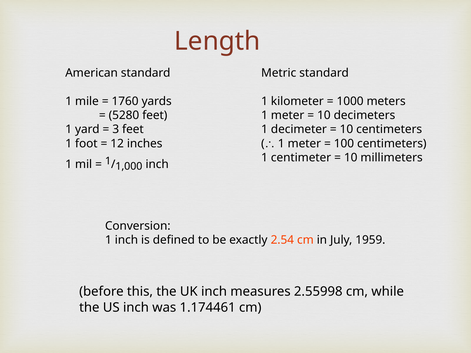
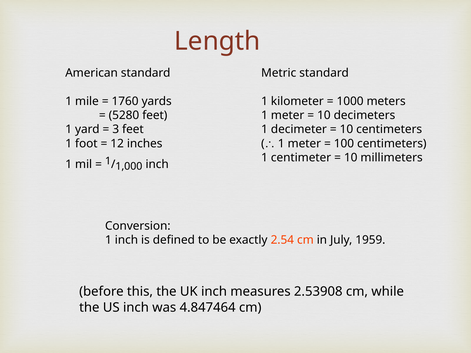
2.55998: 2.55998 -> 2.53908
1.174461: 1.174461 -> 4.847464
